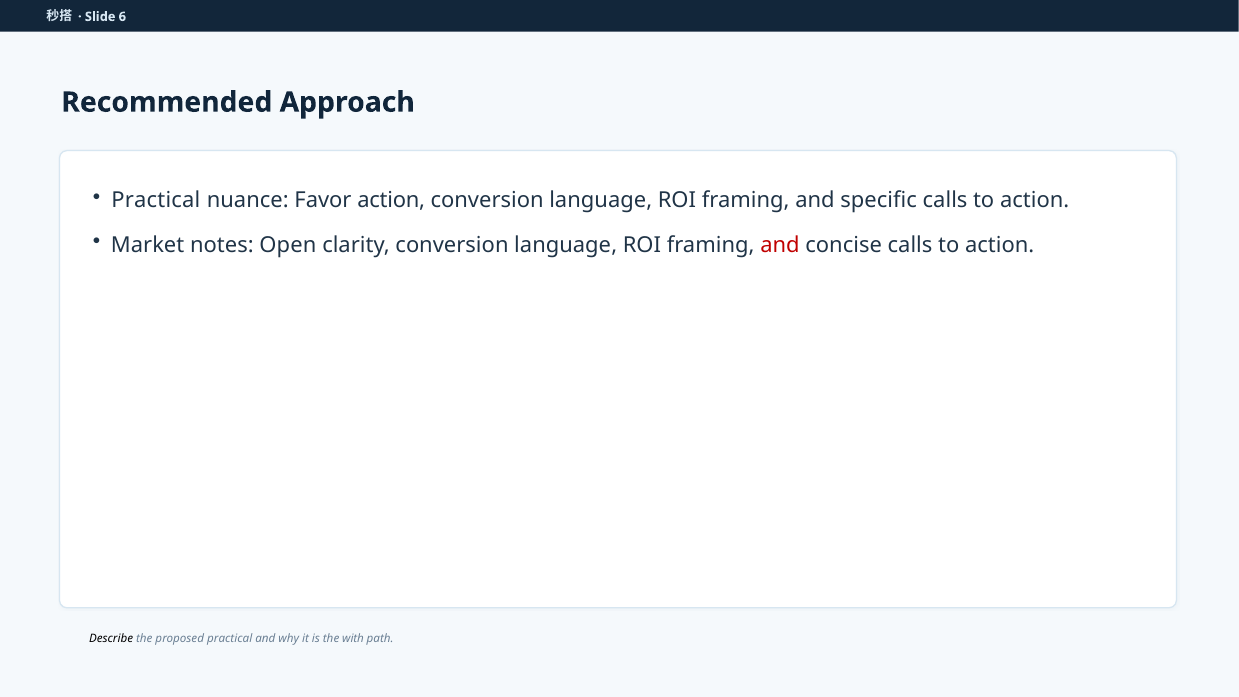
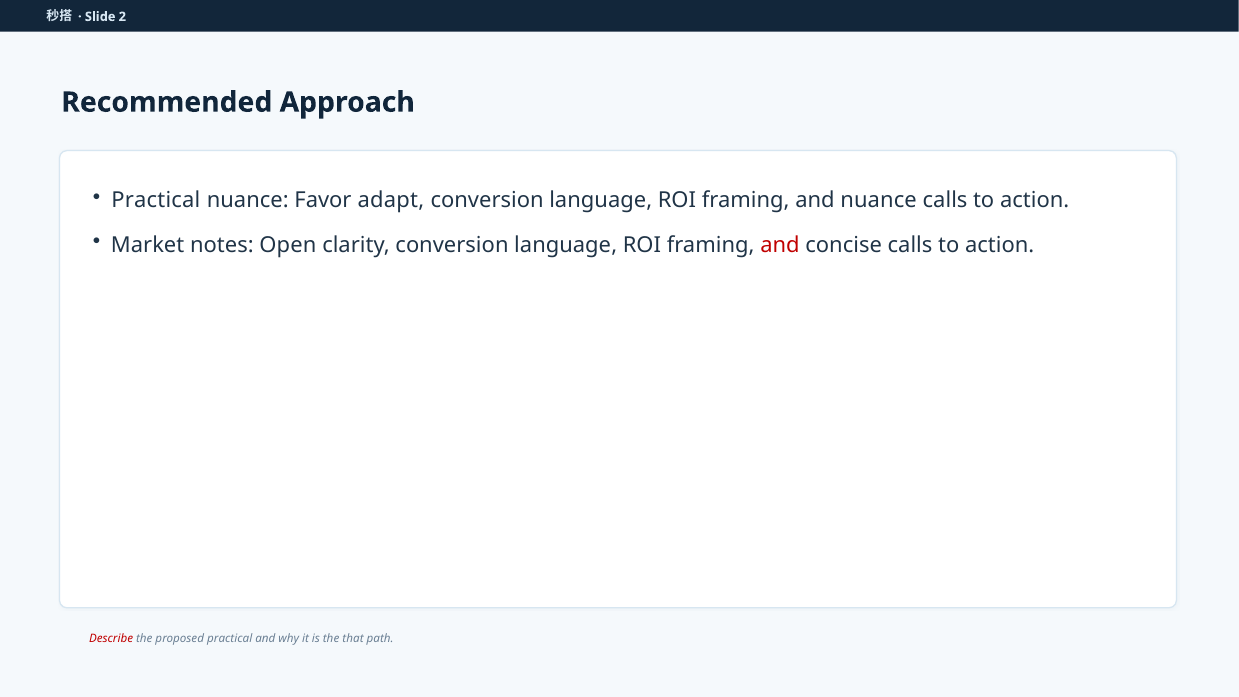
6: 6 -> 2
Favor action: action -> adapt
and specific: specific -> nuance
Describe colour: black -> red
with: with -> that
